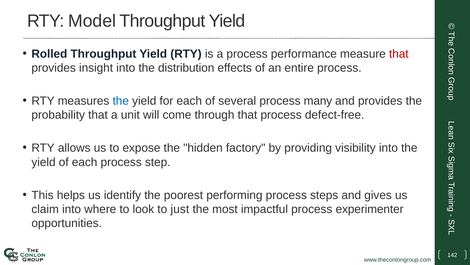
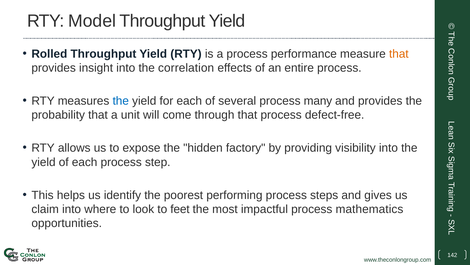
that at (399, 54) colour: red -> orange
distribution: distribution -> correlation
just: just -> feet
experimenter: experimenter -> mathematics
